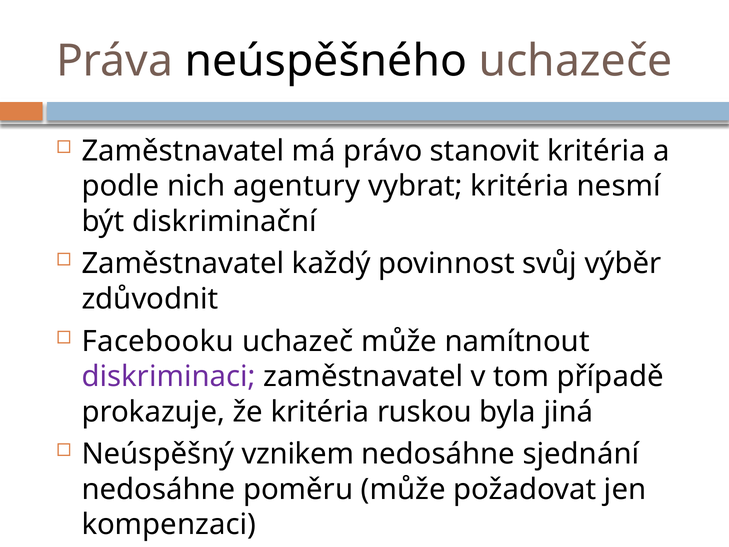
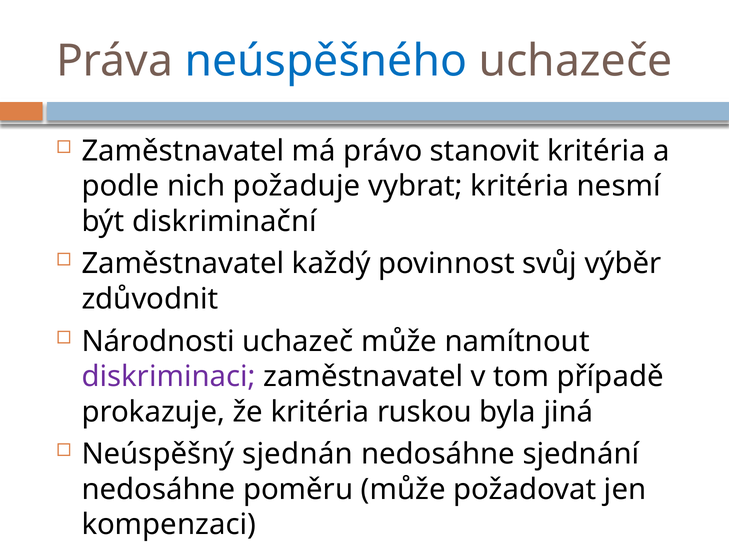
neúspěšného colour: black -> blue
agentury: agentury -> požaduje
Facebooku: Facebooku -> Národnosti
vznikem: vznikem -> sjednán
